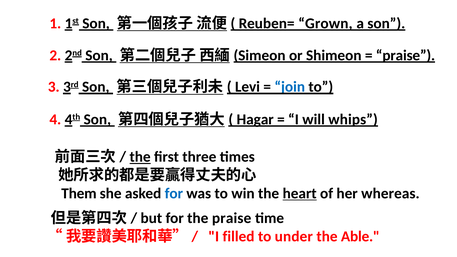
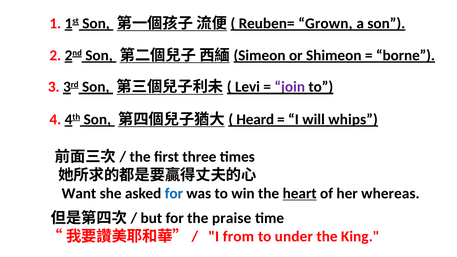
praise at (406, 55): praise -> borne
join colour: blue -> purple
Hagar: Hagar -> Heard
the at (140, 157) underline: present -> none
Them: Them -> Want
filled: filled -> from
Able: Able -> King
